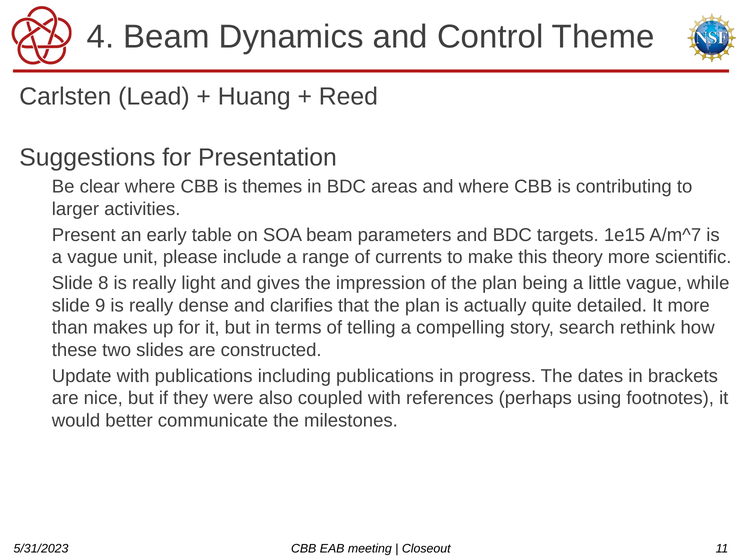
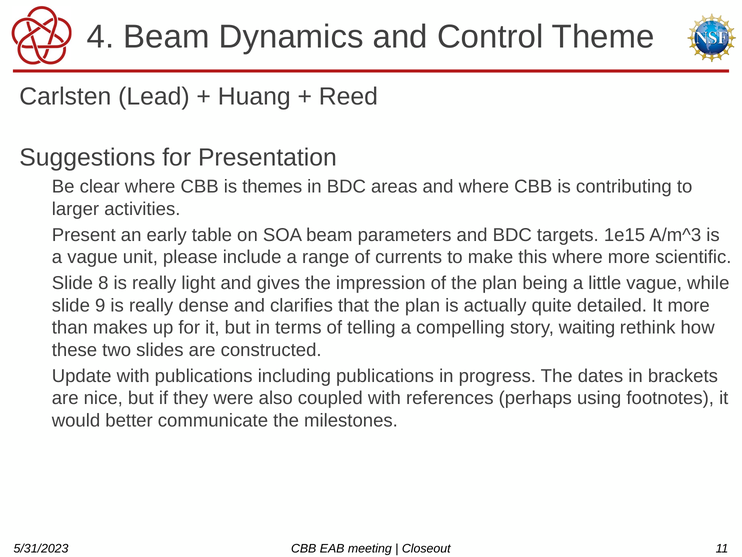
A/m^7: A/m^7 -> A/m^3
this theory: theory -> where
search: search -> waiting
